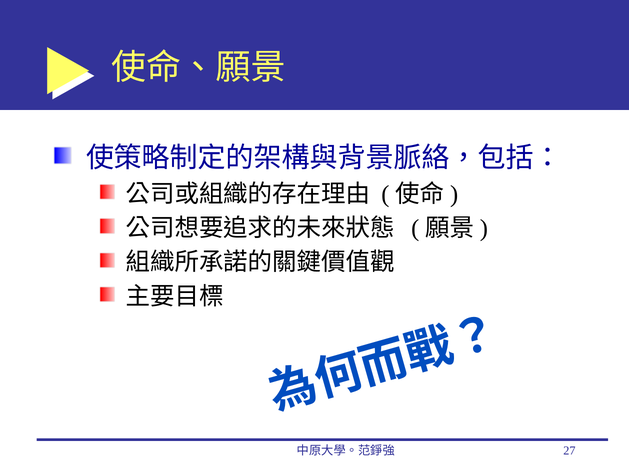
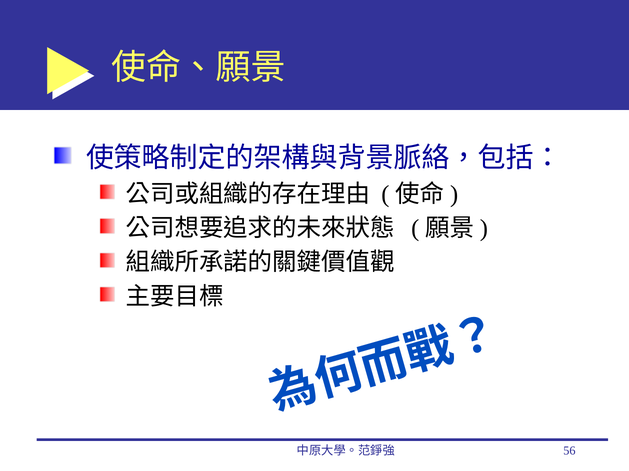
27: 27 -> 56
